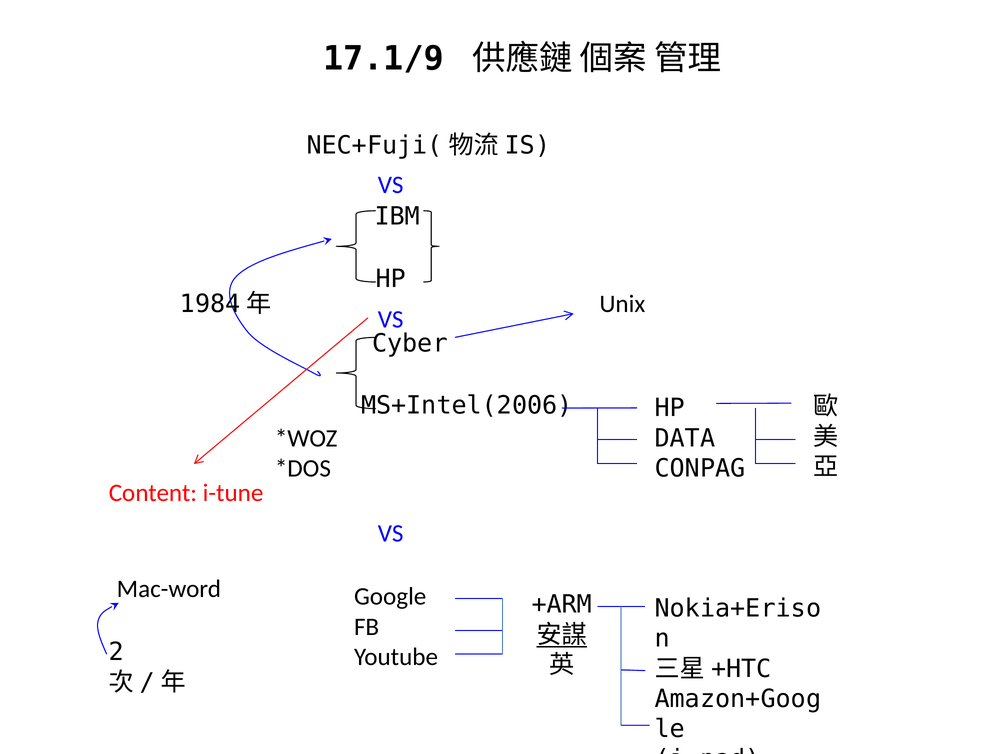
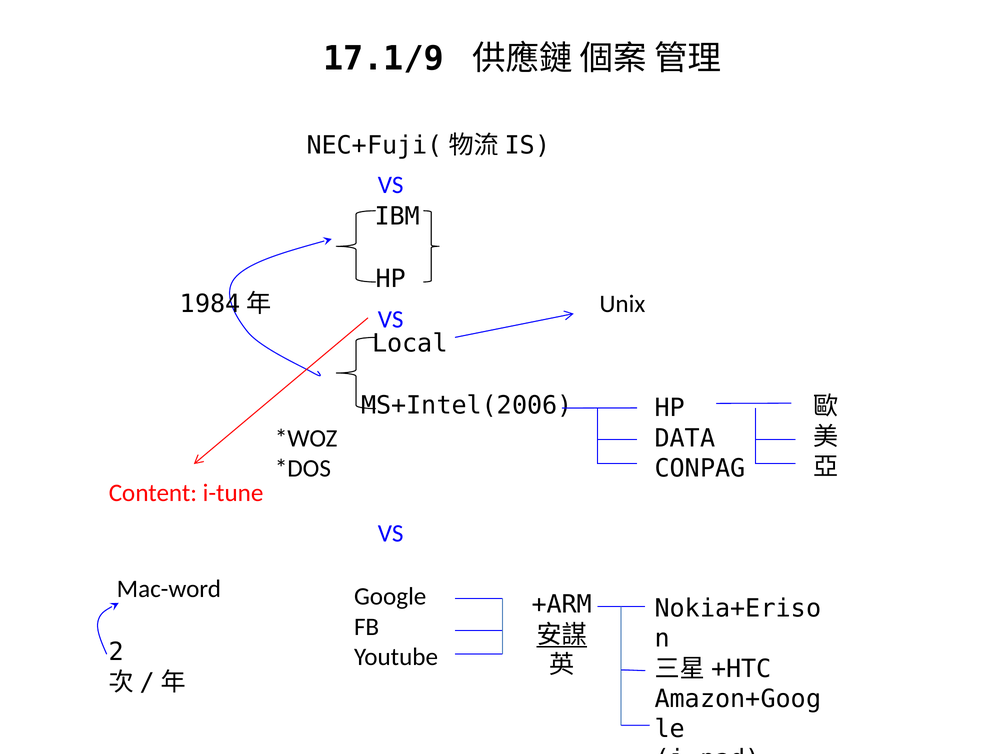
Cyber: Cyber -> Local
